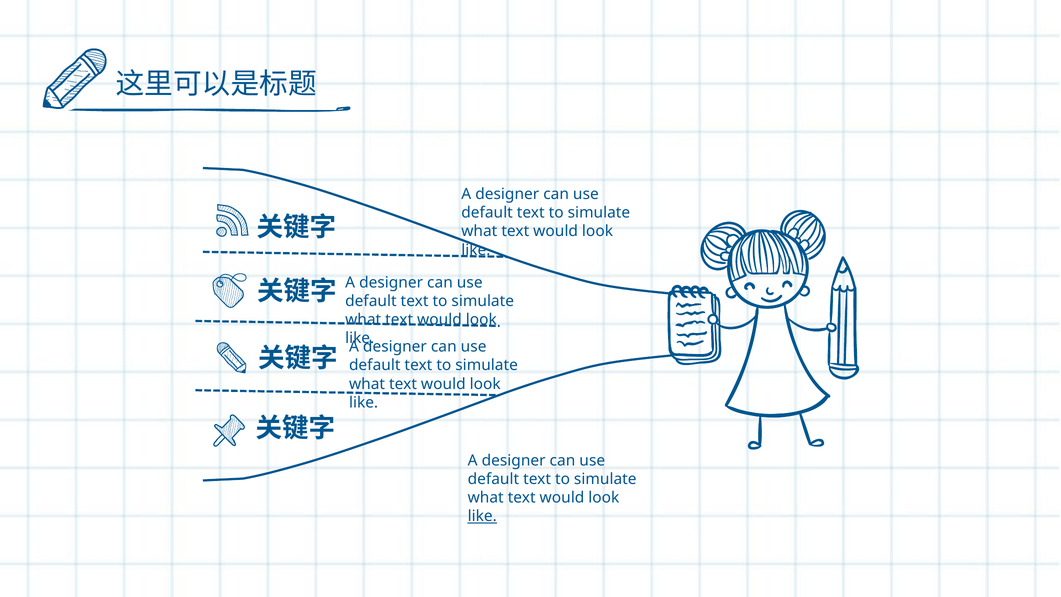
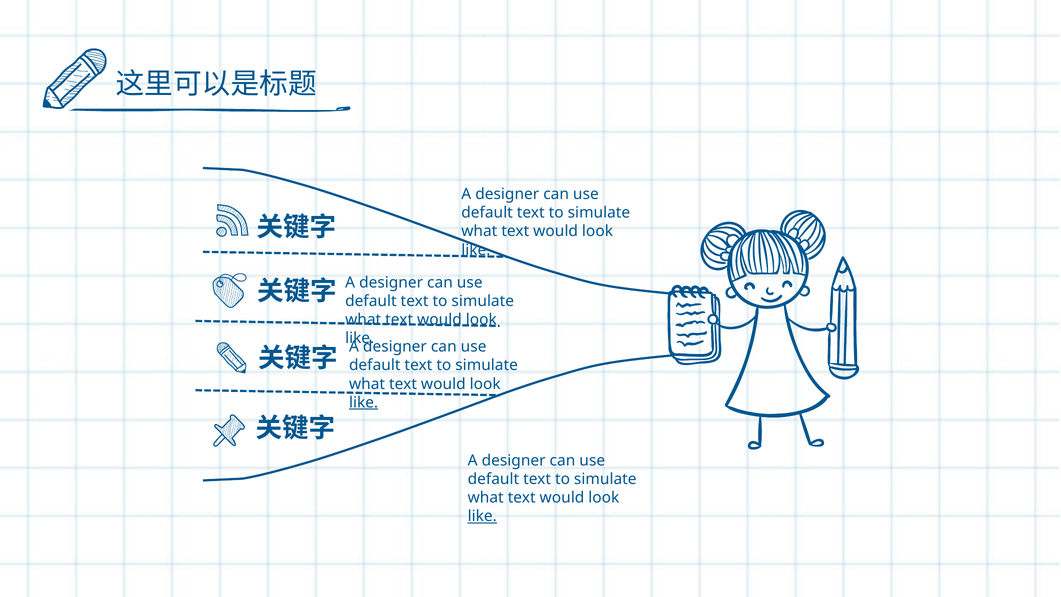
like at (364, 402) underline: none -> present
